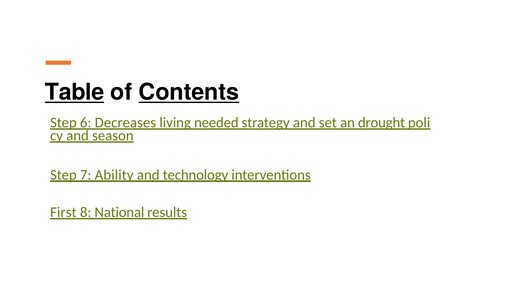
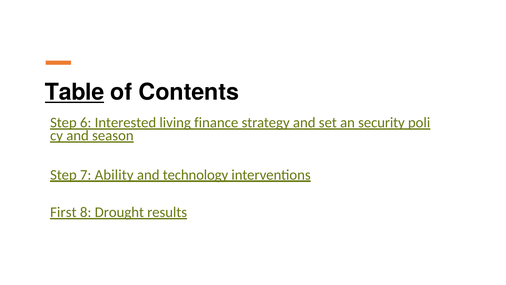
Contents underline: present -> none
Decreases: Decreases -> Interested
needed: needed -> finance
drought: drought -> security
National: National -> Drought
